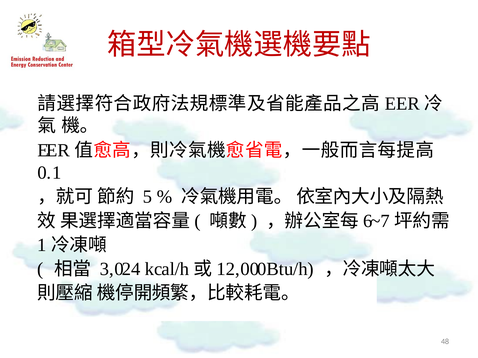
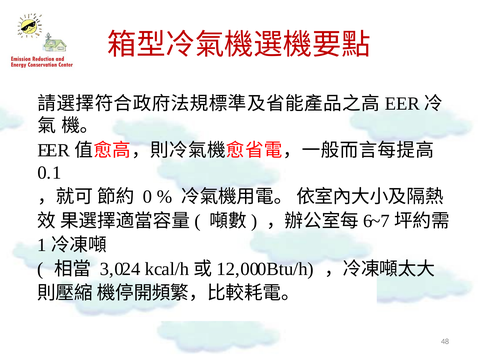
5: 5 -> 0
